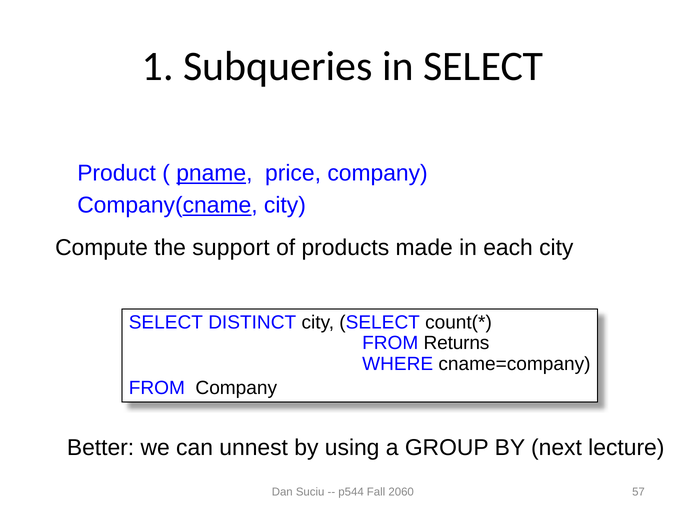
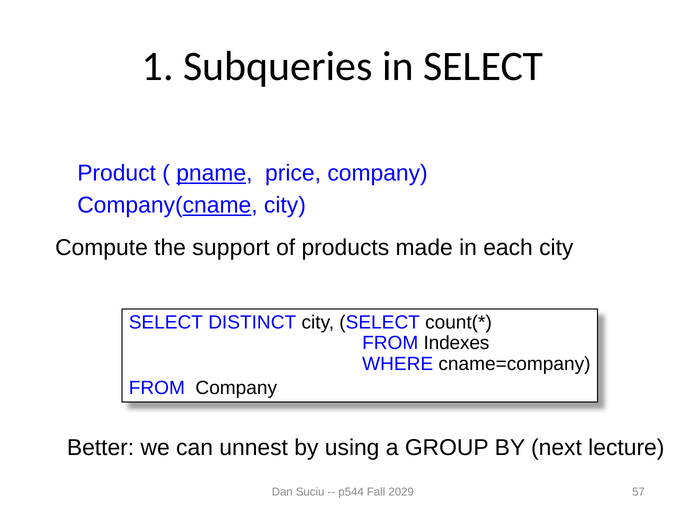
Returns: Returns -> Indexes
2060: 2060 -> 2029
